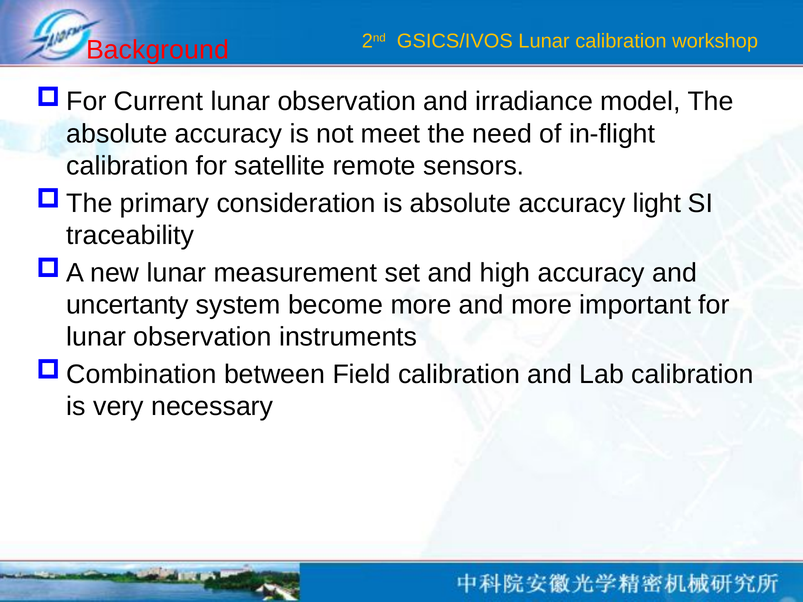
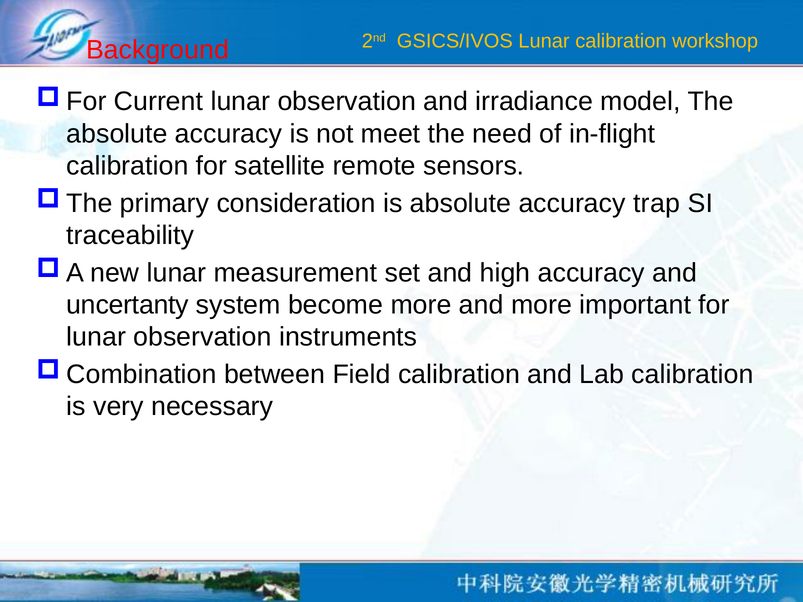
light: light -> trap
